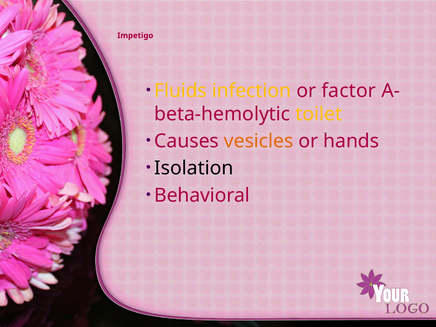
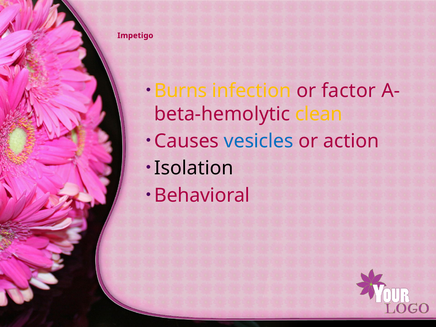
Fluids: Fluids -> Burns
toilet: toilet -> clean
vesicles colour: orange -> blue
hands: hands -> action
